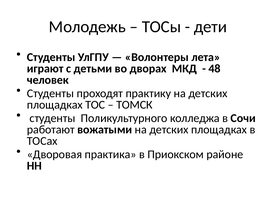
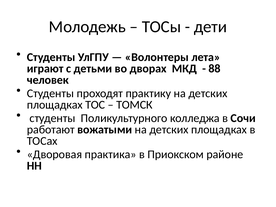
48: 48 -> 88
